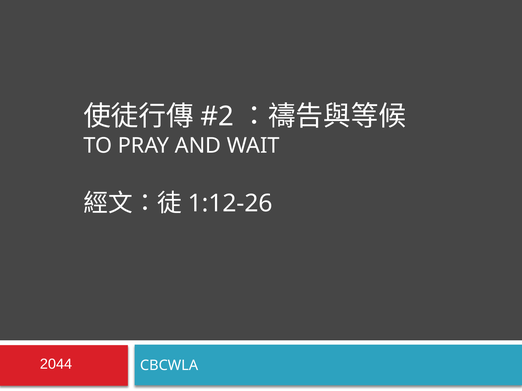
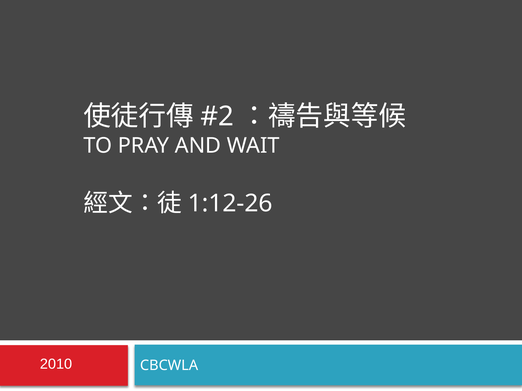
2044: 2044 -> 2010
